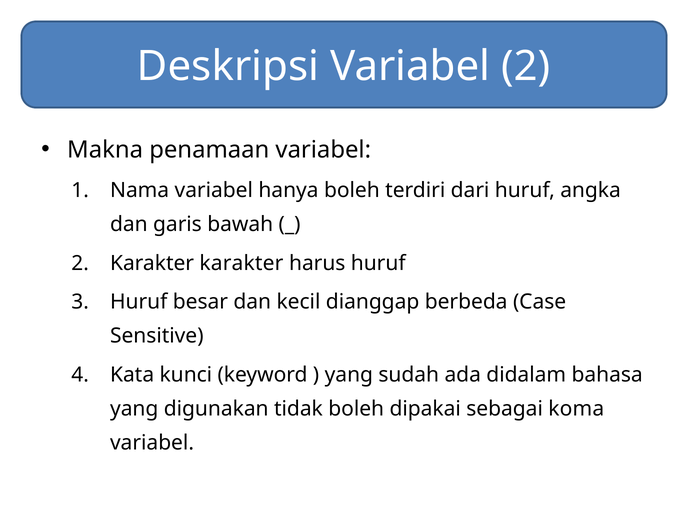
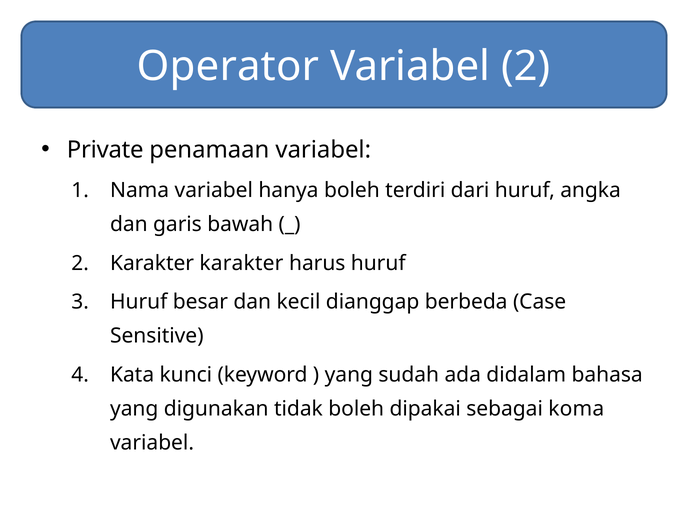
Deskripsi: Deskripsi -> Operator
Makna: Makna -> Private
